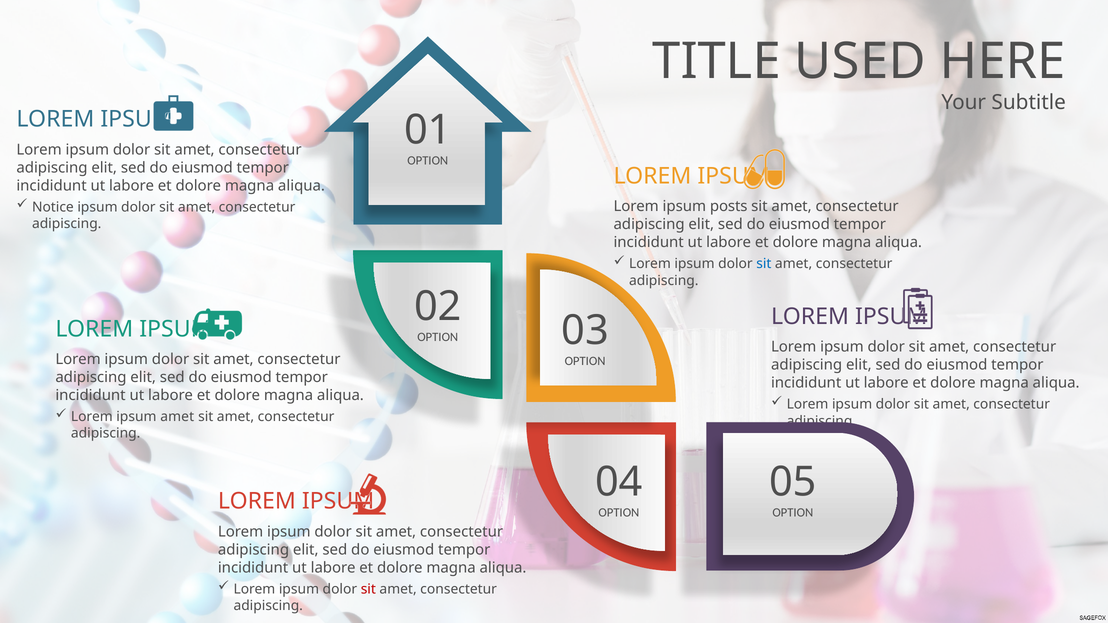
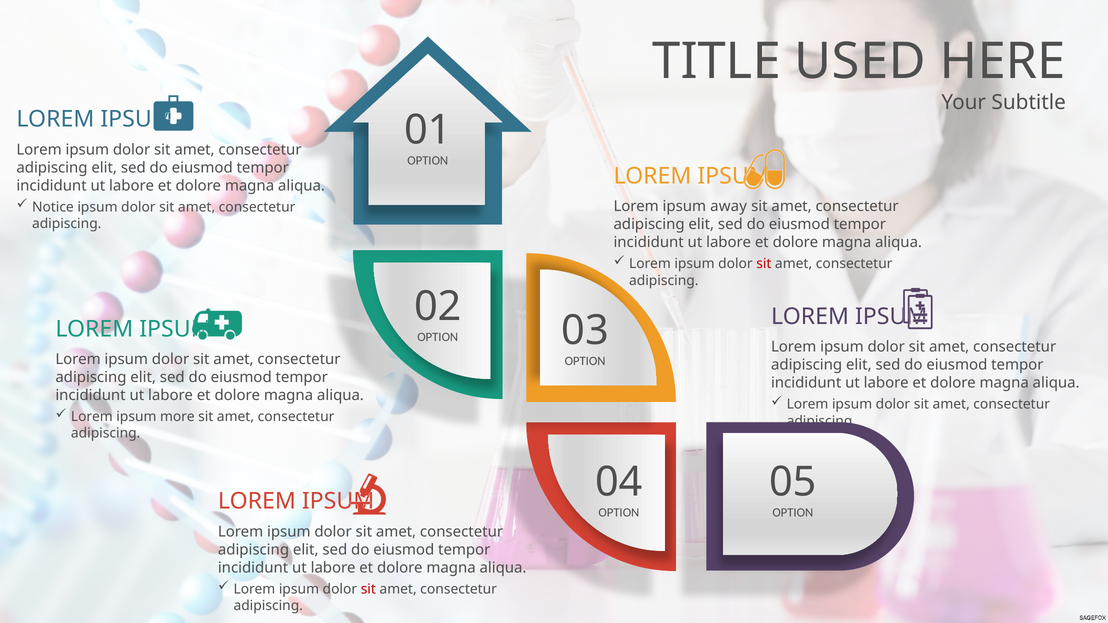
posts: posts -> away
sit at (764, 264) colour: blue -> red
ipsum amet: amet -> more
